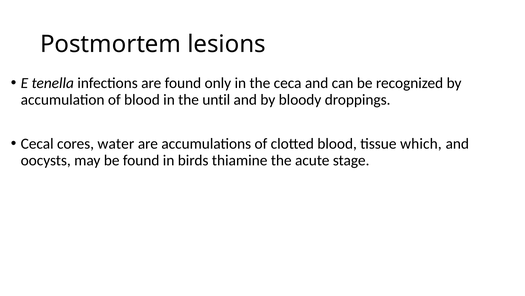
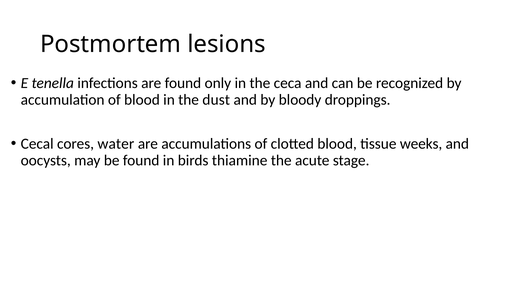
until: until -> dust
which: which -> weeks
